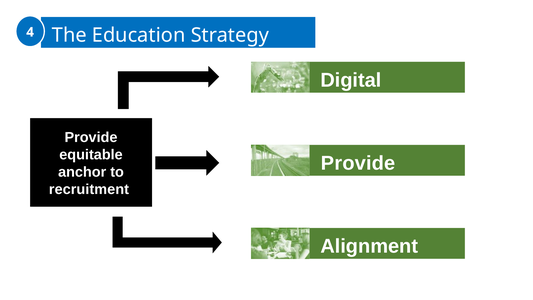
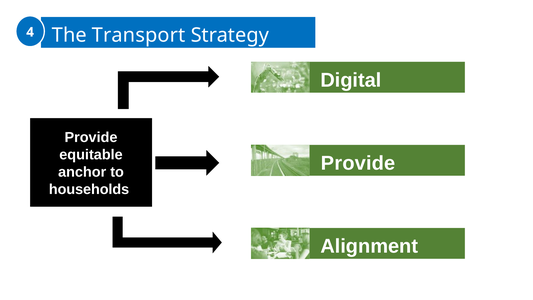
Education: Education -> Transport
recruitment: recruitment -> households
